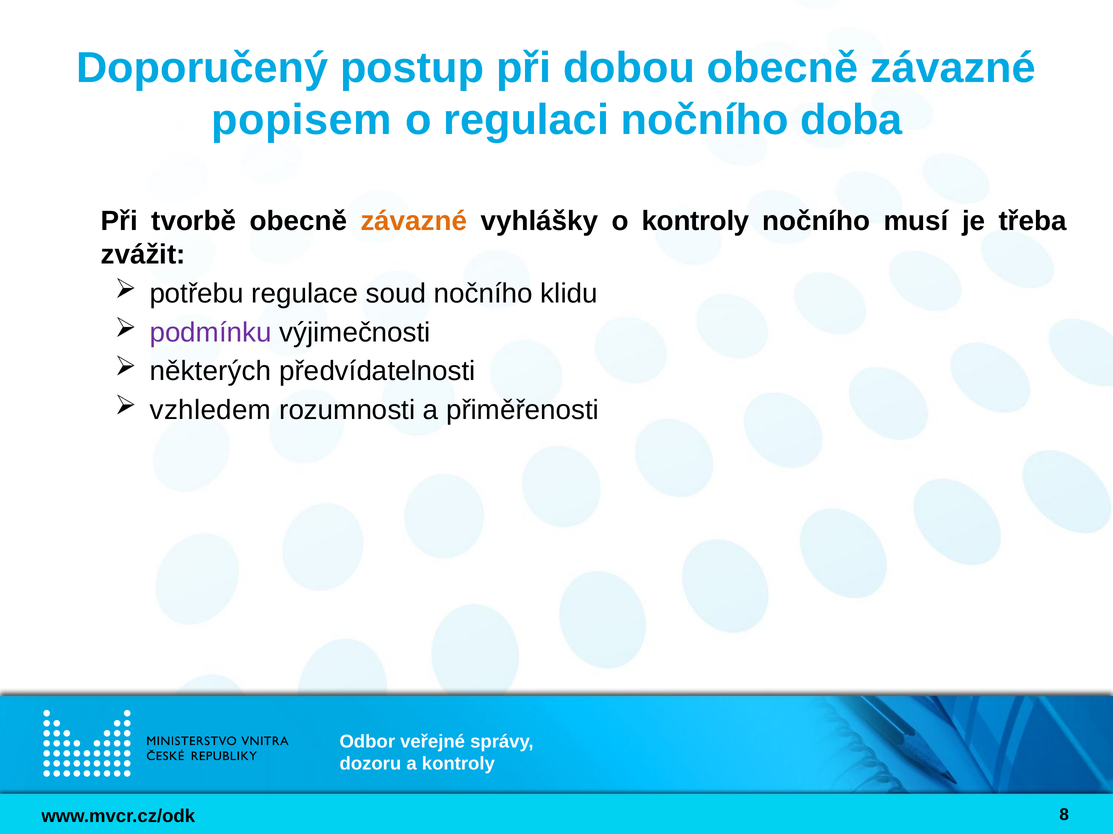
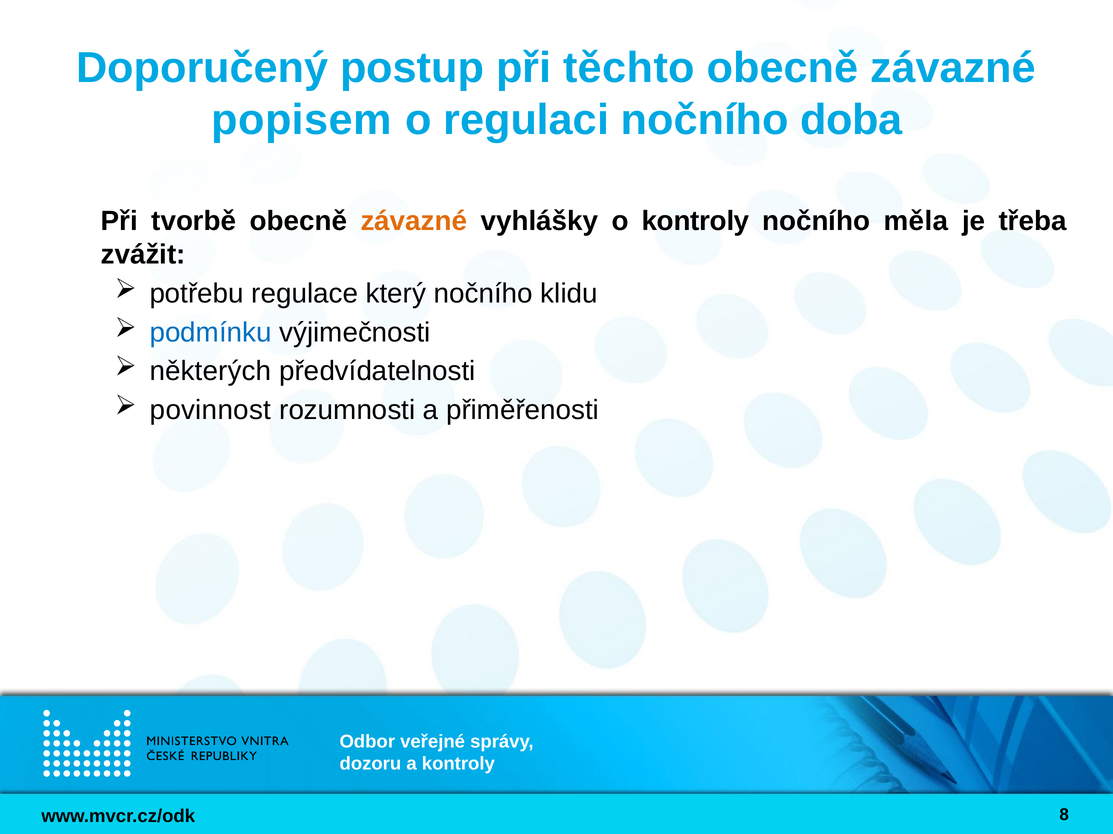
dobou: dobou -> těchto
musí: musí -> měla
soud: soud -> který
podmínku colour: purple -> blue
vzhledem: vzhledem -> povinnost
